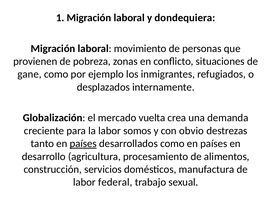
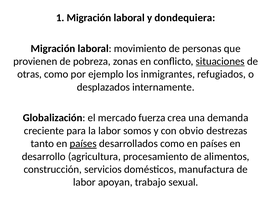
situaciones underline: none -> present
gane: gane -> otras
vuelta: vuelta -> fuerza
federal: federal -> apoyan
